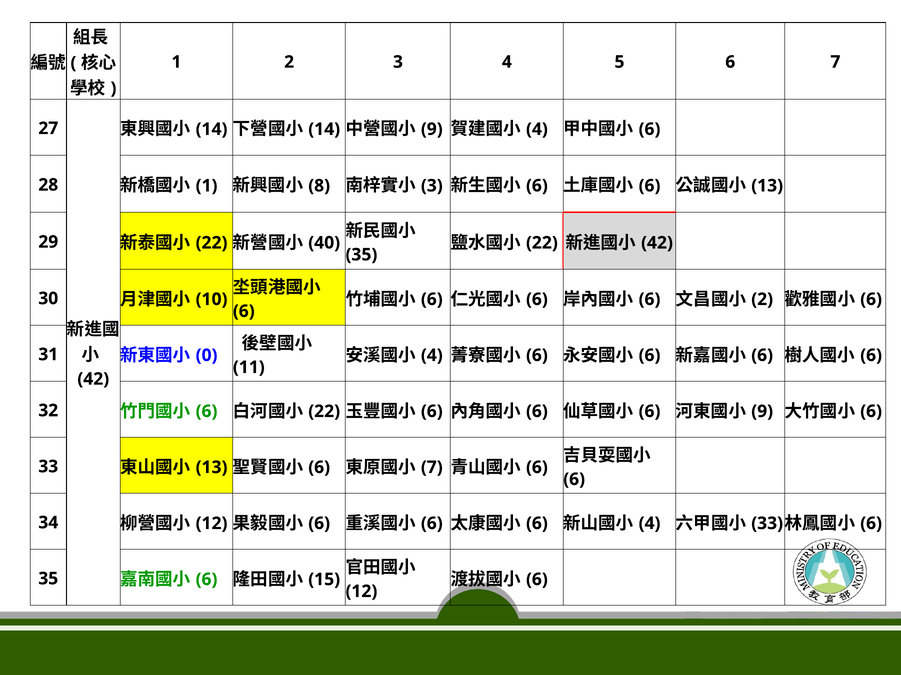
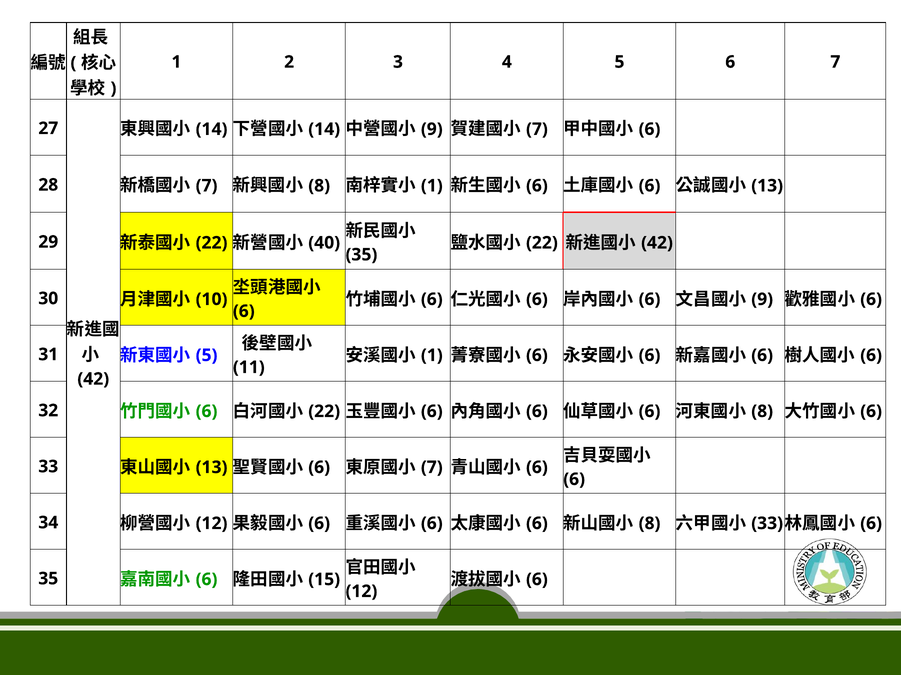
4 at (537, 129): 4 -> 7
1 at (207, 186): 1 -> 7
3 at (432, 186): 3 -> 1
2 at (762, 300): 2 -> 9
4 at (432, 356): 4 -> 1
0 at (207, 356): 0 -> 5
9 at (762, 412): 9 -> 8
4 at (650, 524): 4 -> 8
